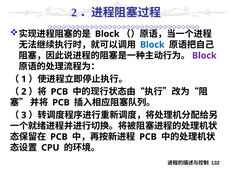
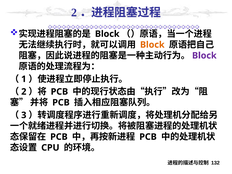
Block at (152, 45) colour: blue -> orange
